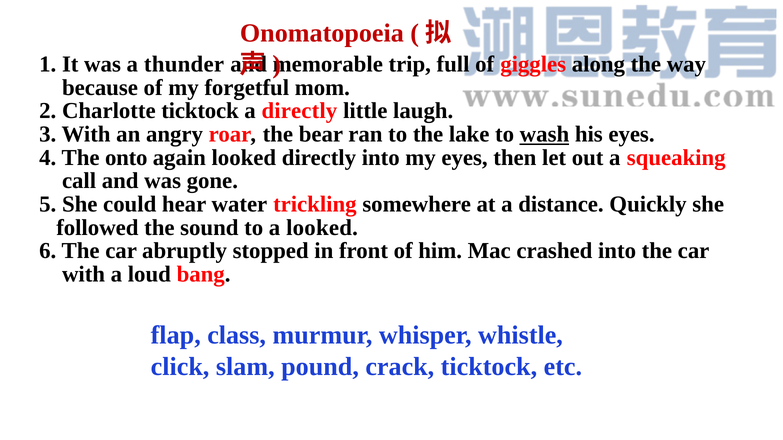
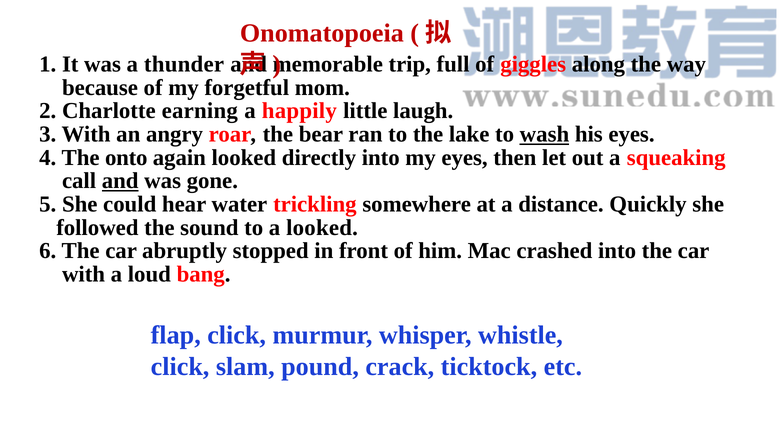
Charlotte ticktock: ticktock -> earning
a directly: directly -> happily
and at (120, 181) underline: none -> present
flap class: class -> click
